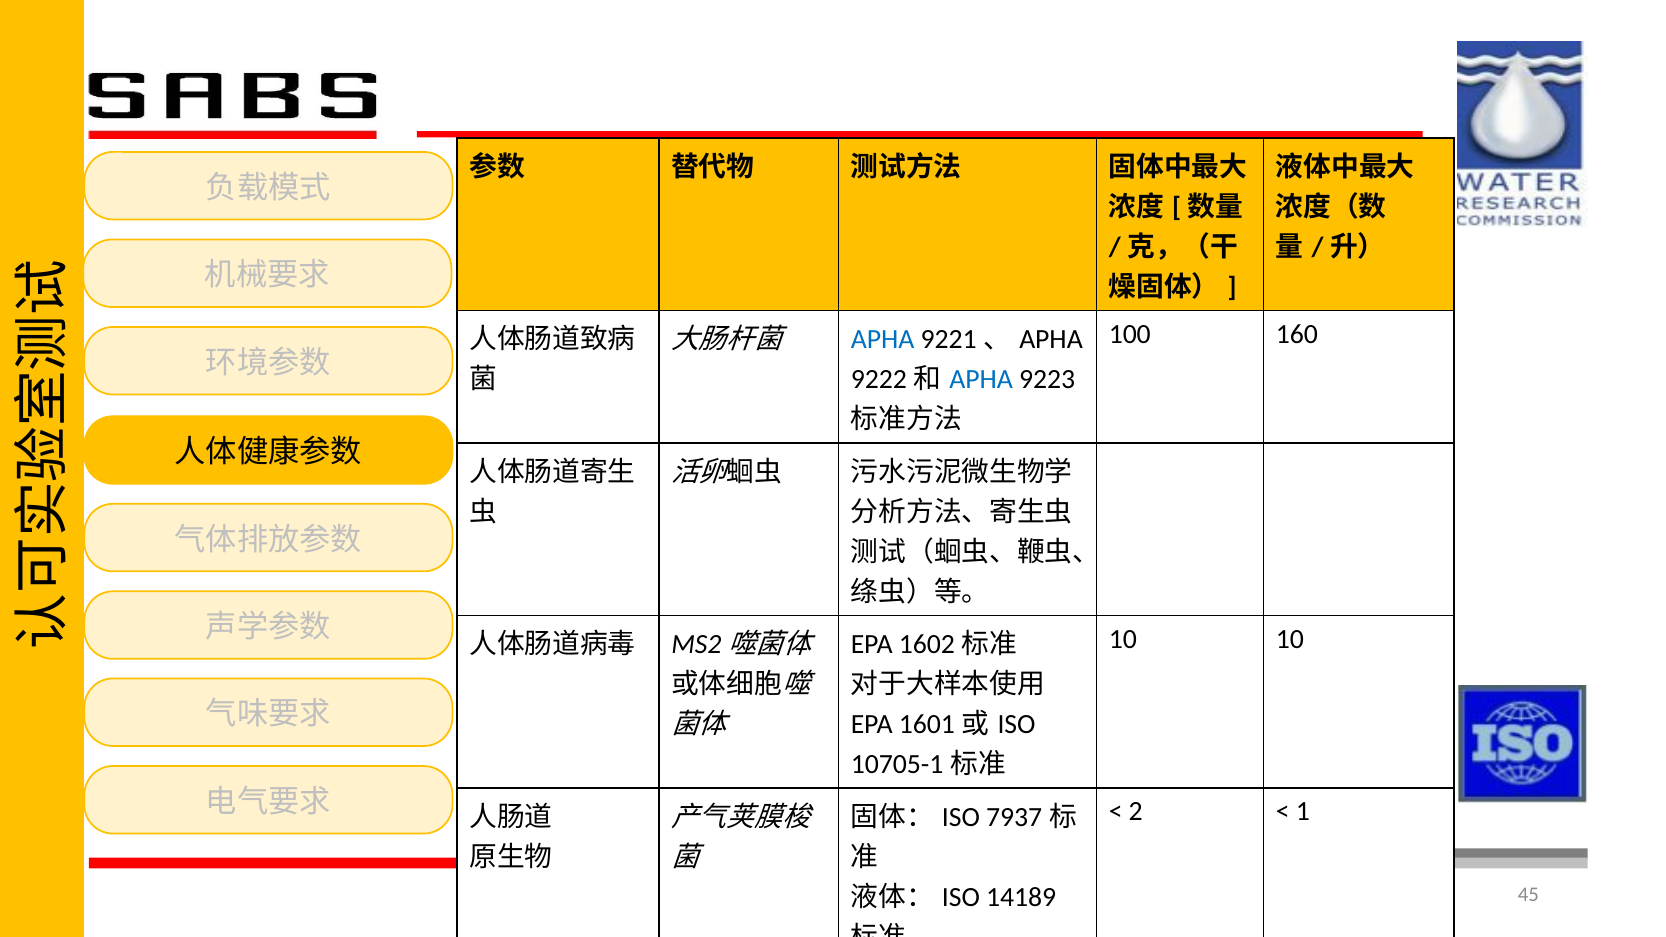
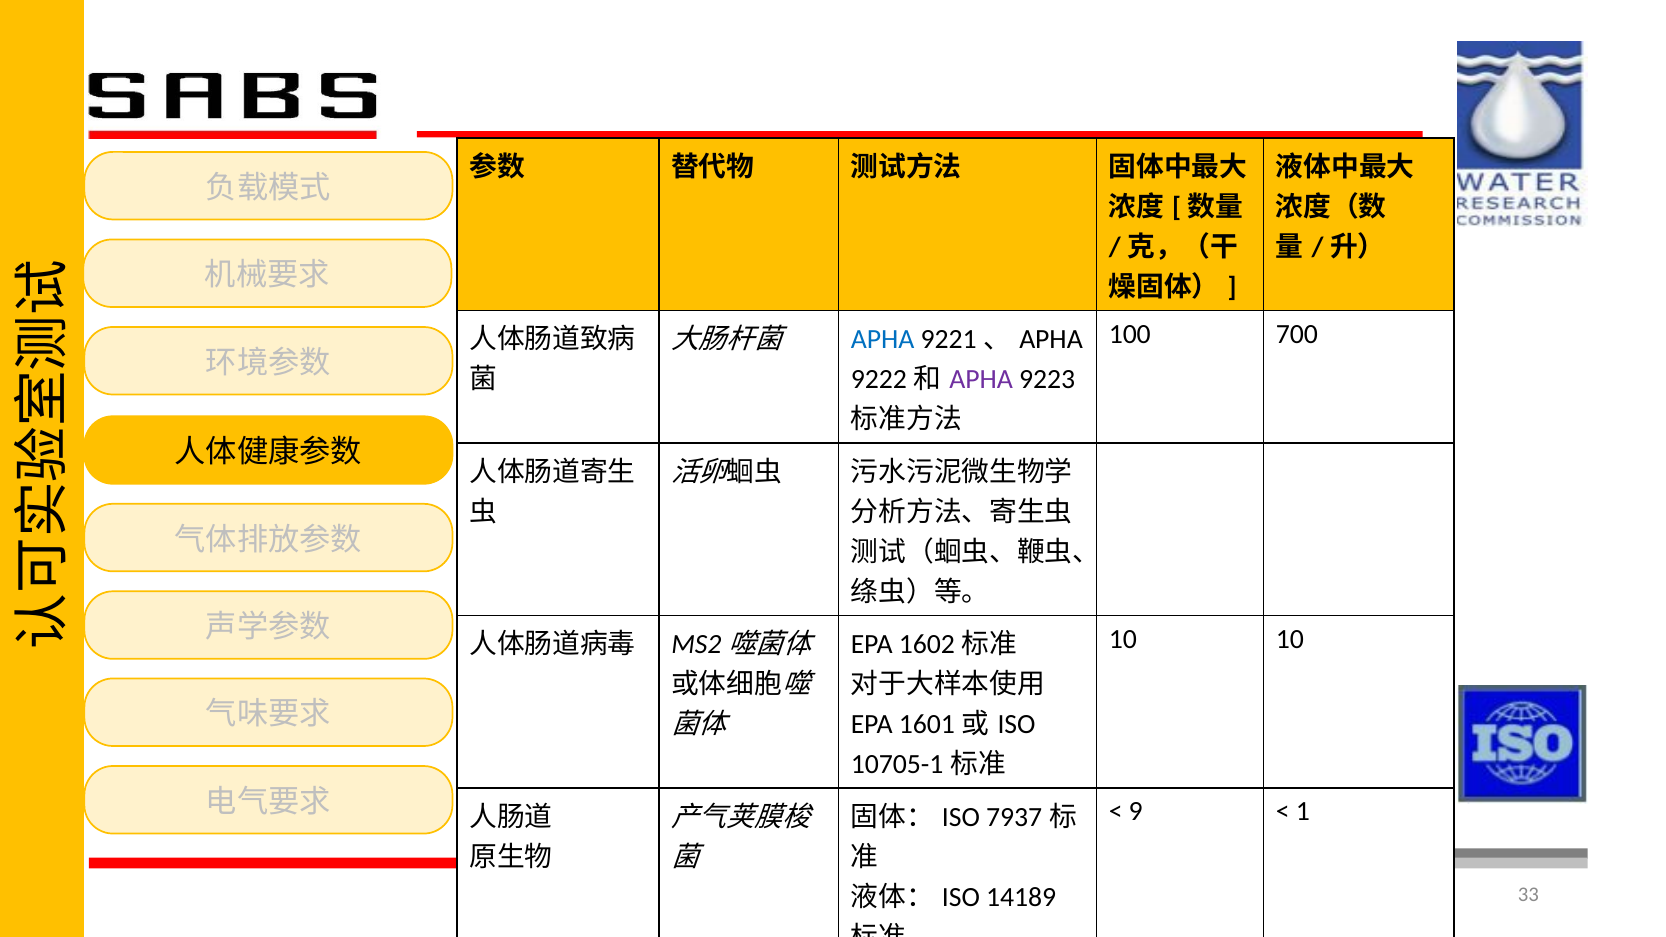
160: 160 -> 700
APHA at (981, 380) colour: blue -> purple
2: 2 -> 9
45: 45 -> 33
